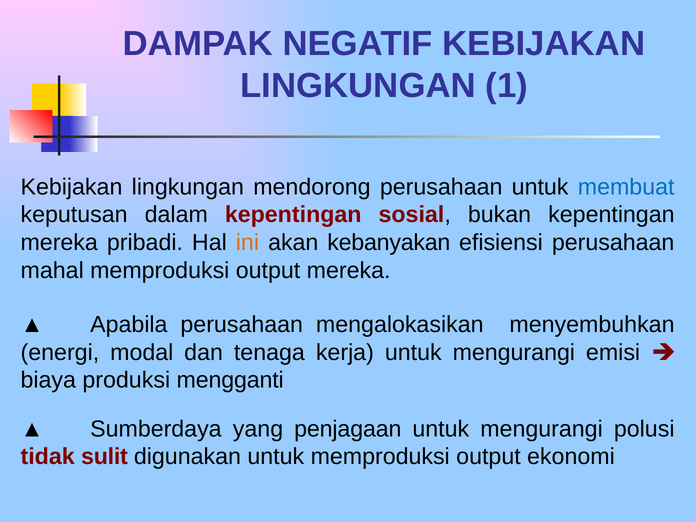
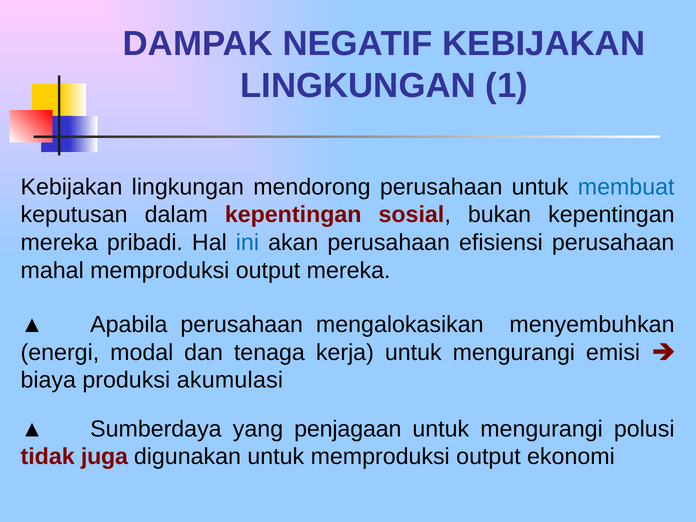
ini colour: orange -> blue
akan kebanyakan: kebanyakan -> perusahaan
mengganti: mengganti -> akumulasi
sulit: sulit -> juga
